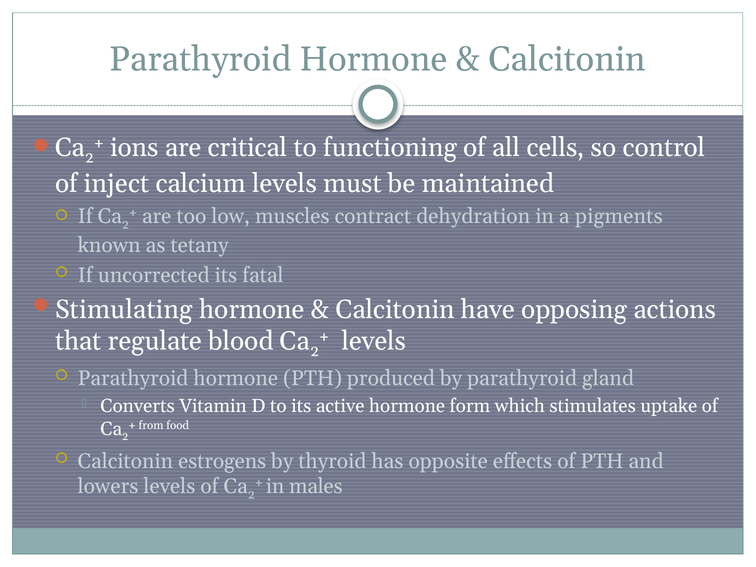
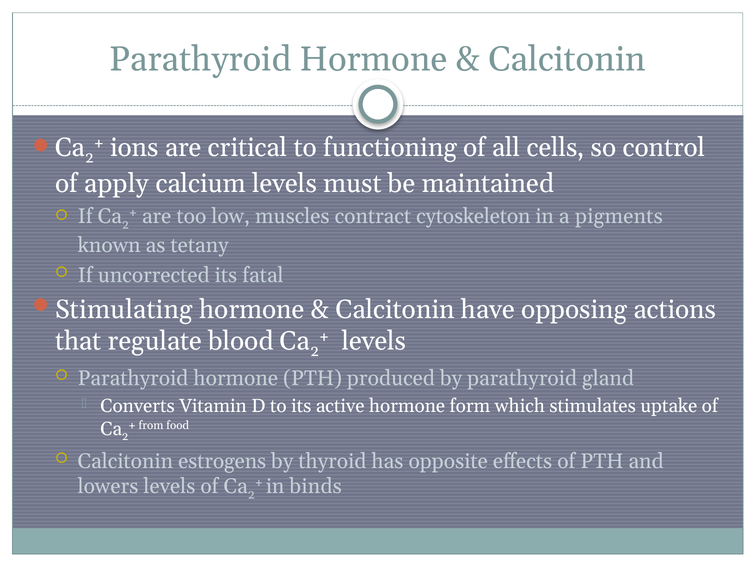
inject: inject -> apply
dehydration: dehydration -> cytoskeleton
males: males -> binds
